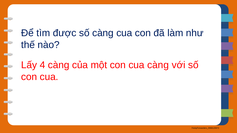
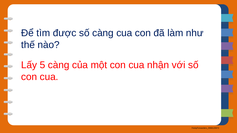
4: 4 -> 5
cua càng: càng -> nhận
